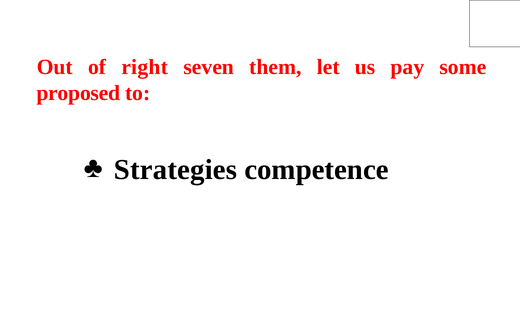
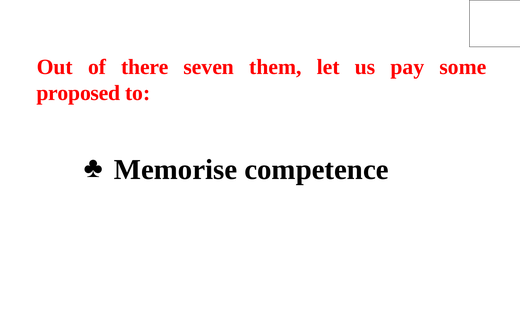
right: right -> there
Strategies: Strategies -> Memorise
